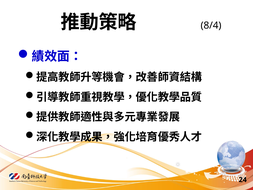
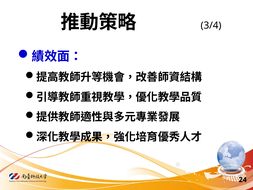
8/4: 8/4 -> 3/4
